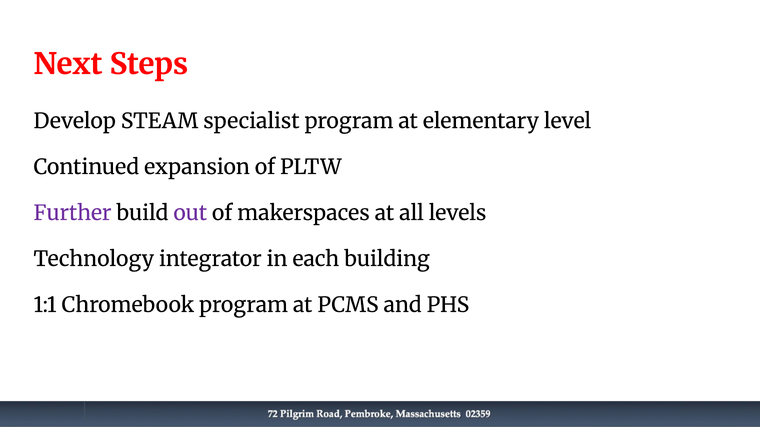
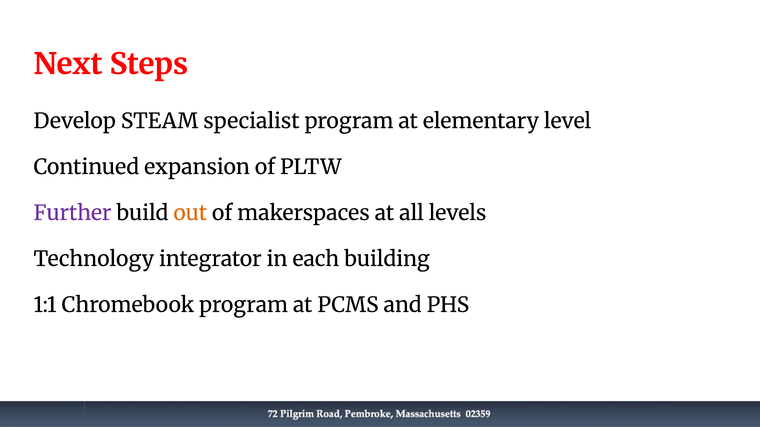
out colour: purple -> orange
